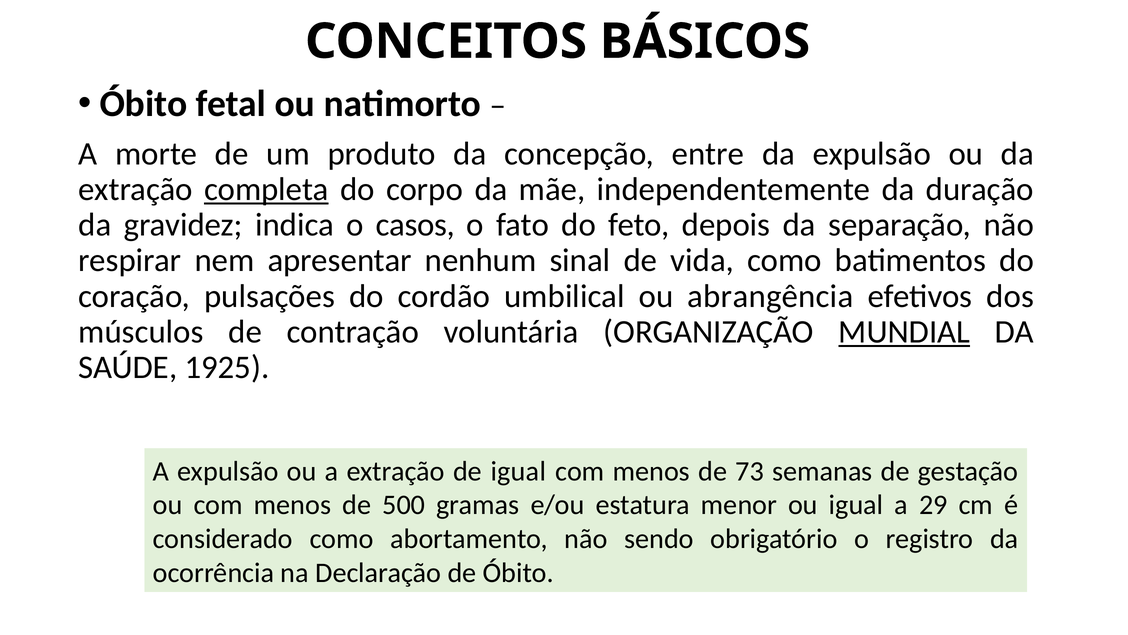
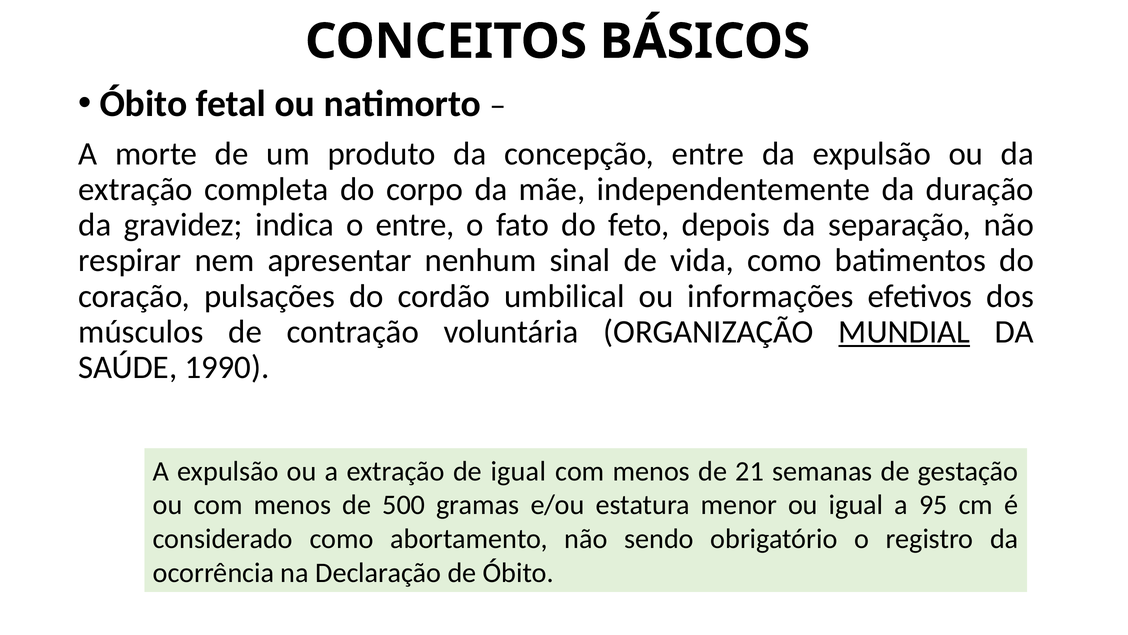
completa underline: present -> none
o casos: casos -> entre
abrangência: abrangência -> informações
1925: 1925 -> 1990
73: 73 -> 21
29: 29 -> 95
